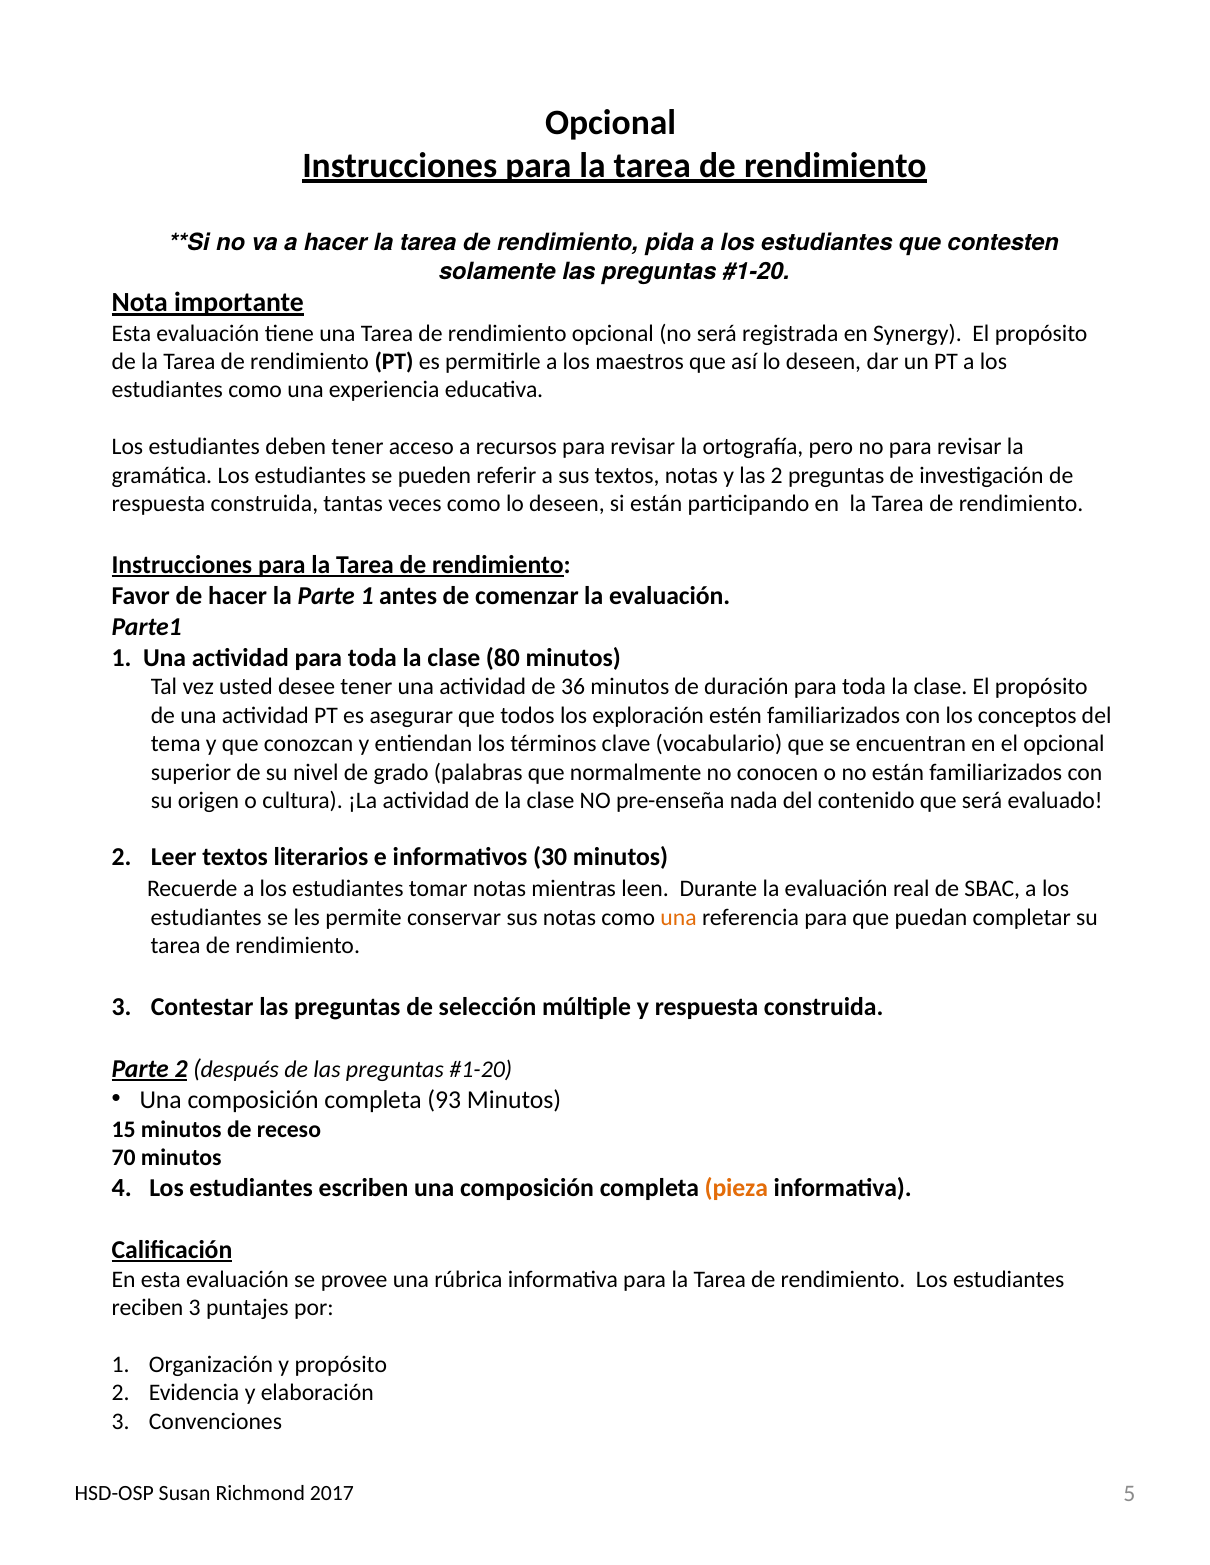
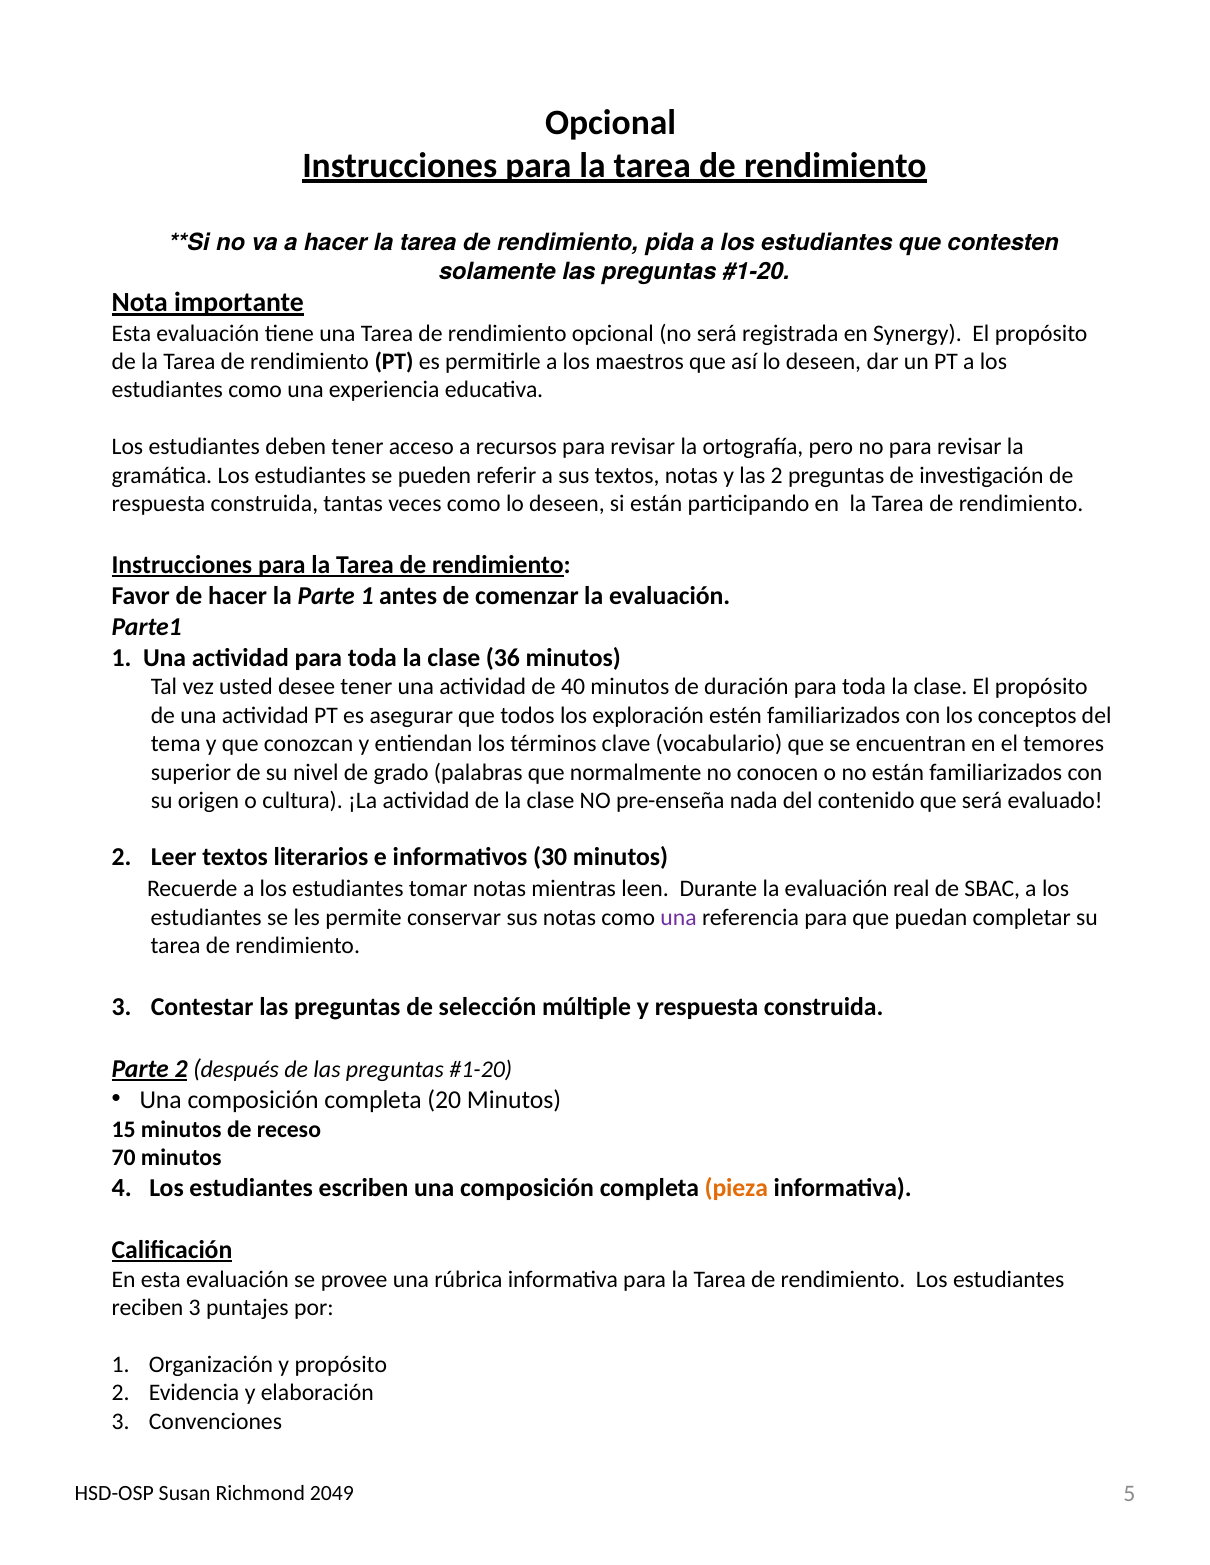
80: 80 -> 36
36: 36 -> 40
el opcional: opcional -> temores
una at (679, 918) colour: orange -> purple
93: 93 -> 20
2017: 2017 -> 2049
